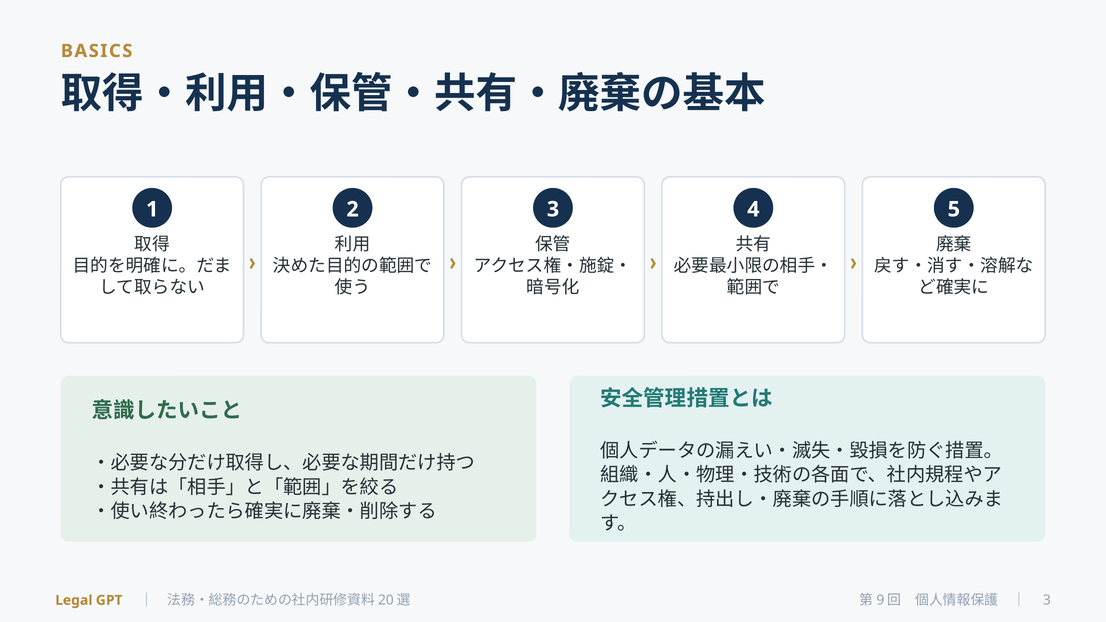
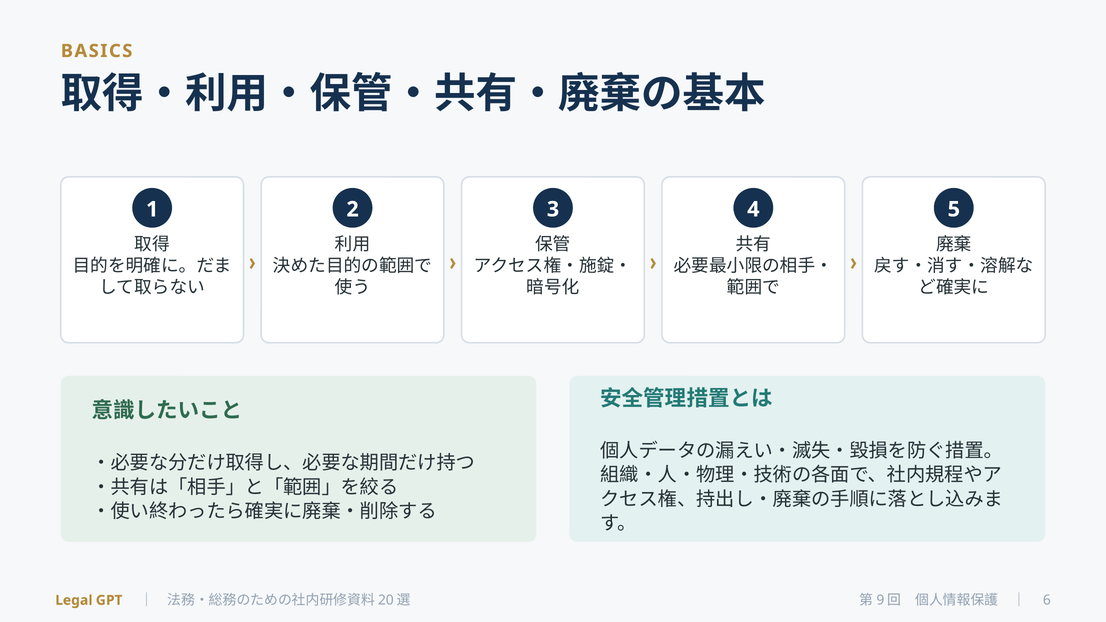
3 at (1047, 600): 3 -> 6
